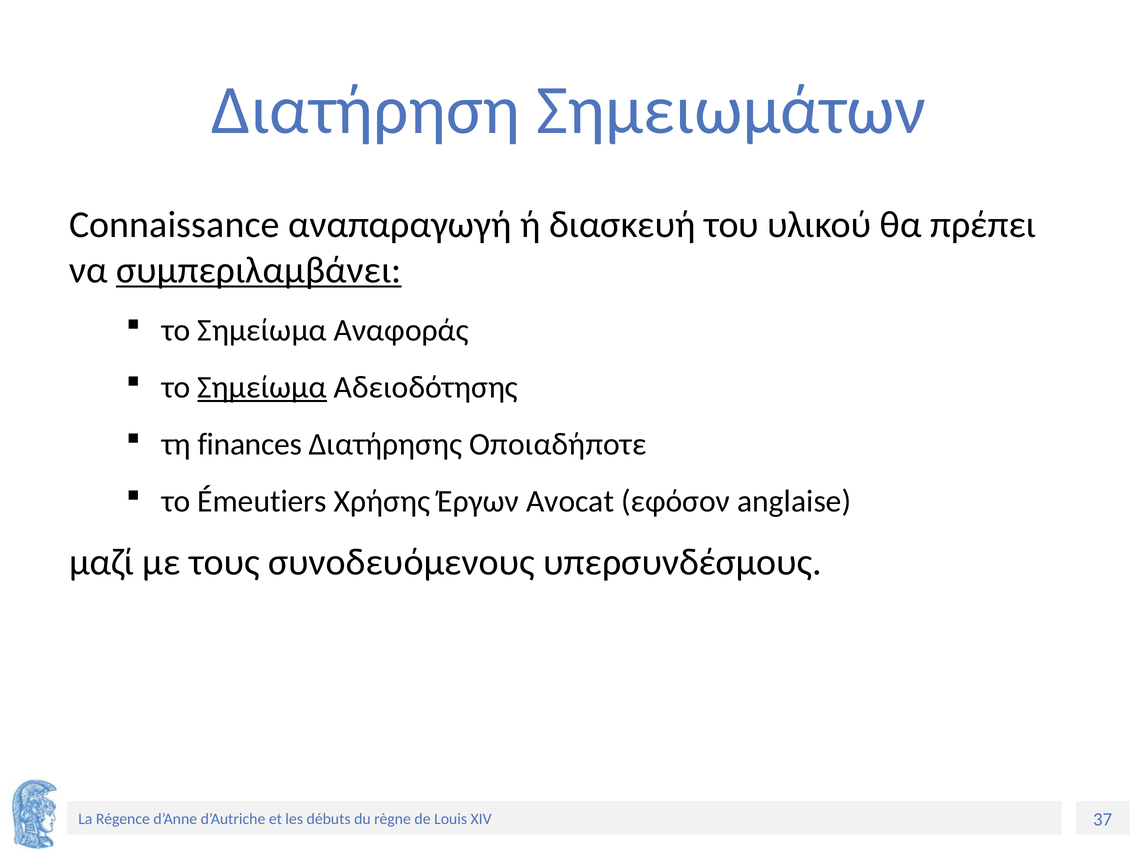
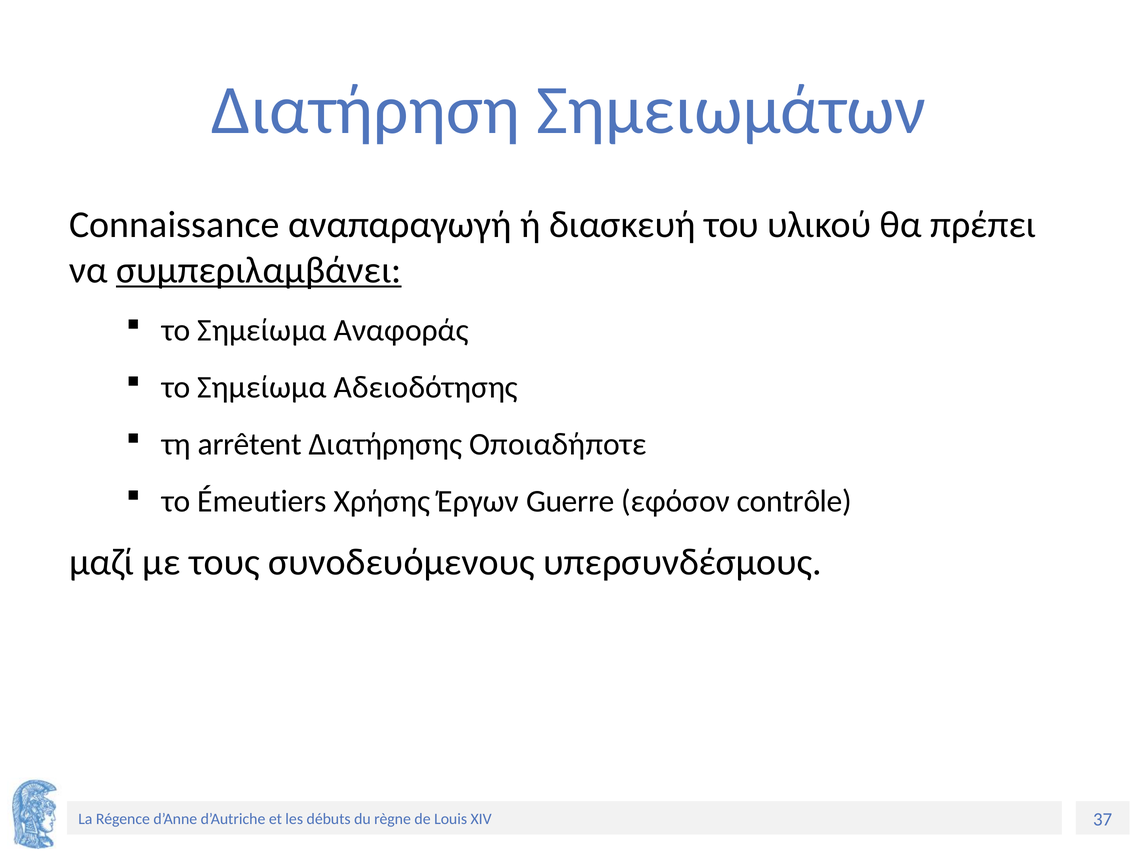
Σημείωμα at (262, 388) underline: present -> none
finances: finances -> arrêtent
Avocat: Avocat -> Guerre
anglaise: anglaise -> contrôle
